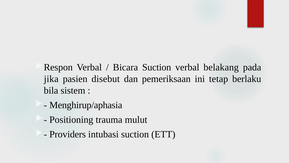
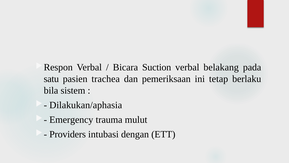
jika: jika -> satu
disebut: disebut -> trachea
Menghirup/aphasia: Menghirup/aphasia -> Dilakukan/aphasia
Positioning: Positioning -> Emergency
intubasi suction: suction -> dengan
